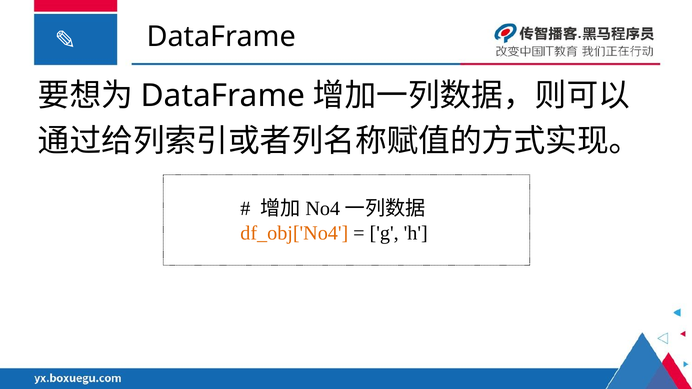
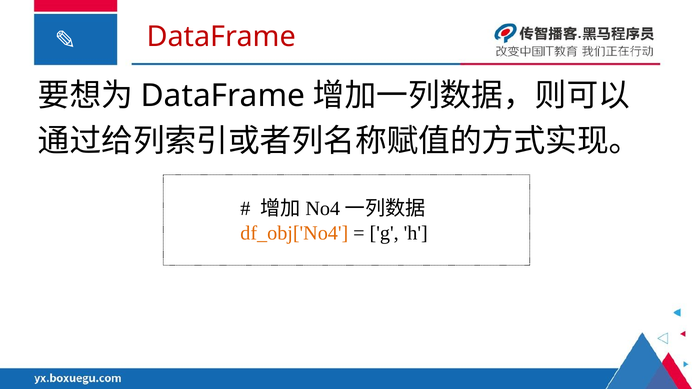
DataFrame at (221, 37) colour: black -> red
